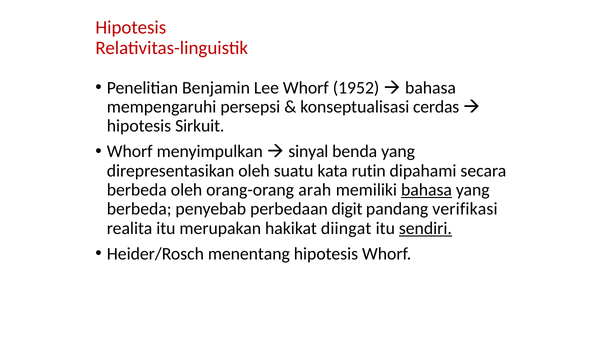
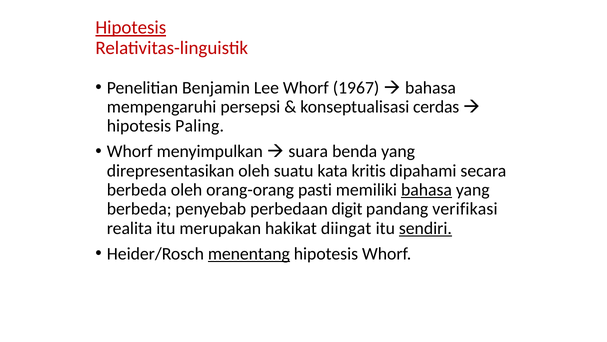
Hipotesis at (131, 28) underline: none -> present
1952: 1952 -> 1967
Sirkuit: Sirkuit -> Paling
sinyal: sinyal -> suara
rutin: rutin -> kritis
arah: arah -> pasti
menentang underline: none -> present
